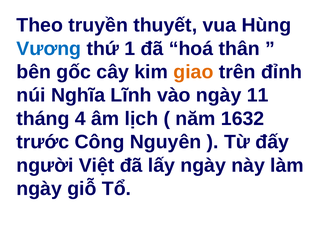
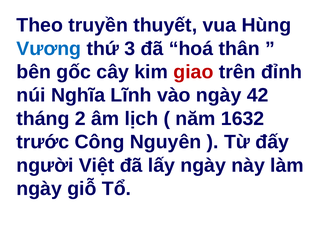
1: 1 -> 3
giao colour: orange -> red
11: 11 -> 42
4: 4 -> 2
